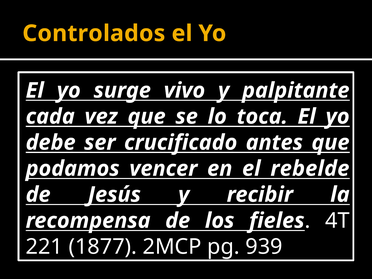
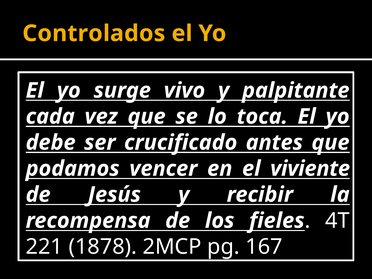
rebelde: rebelde -> viviente
1877: 1877 -> 1878
939: 939 -> 167
